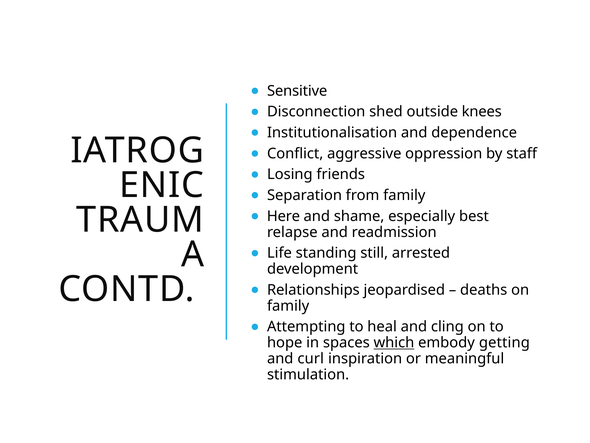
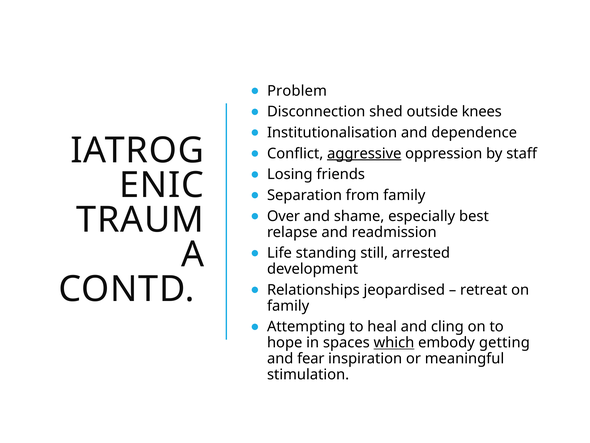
Sensitive: Sensitive -> Problem
aggressive underline: none -> present
Here: Here -> Over
deaths: deaths -> retreat
curl: curl -> fear
